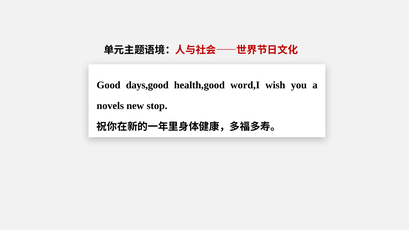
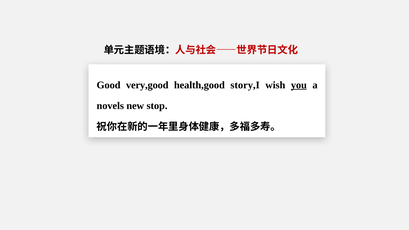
days,good: days,good -> very,good
word,I: word,I -> story,I
you underline: none -> present
